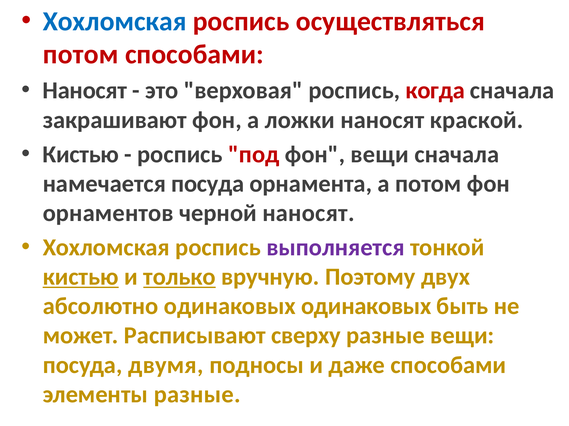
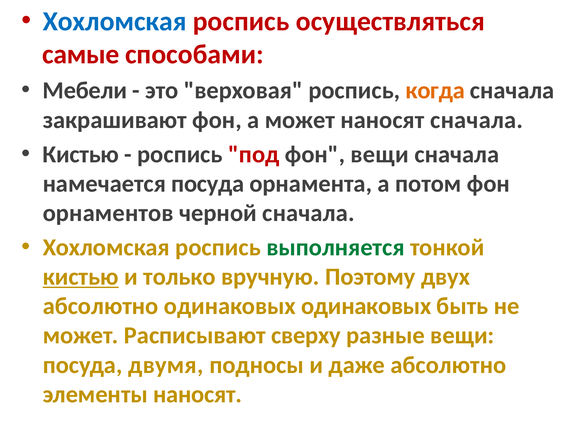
потом at (81, 55): потом -> самые
Наносят at (85, 91): Наносят -> Мебели
когда colour: red -> orange
а ложки: ложки -> может
наносят краской: краской -> сначала
черной наносят: наносят -> сначала
выполняется colour: purple -> green
только underline: present -> none
даже способами: способами -> абсолютно
элементы разные: разные -> наносят
